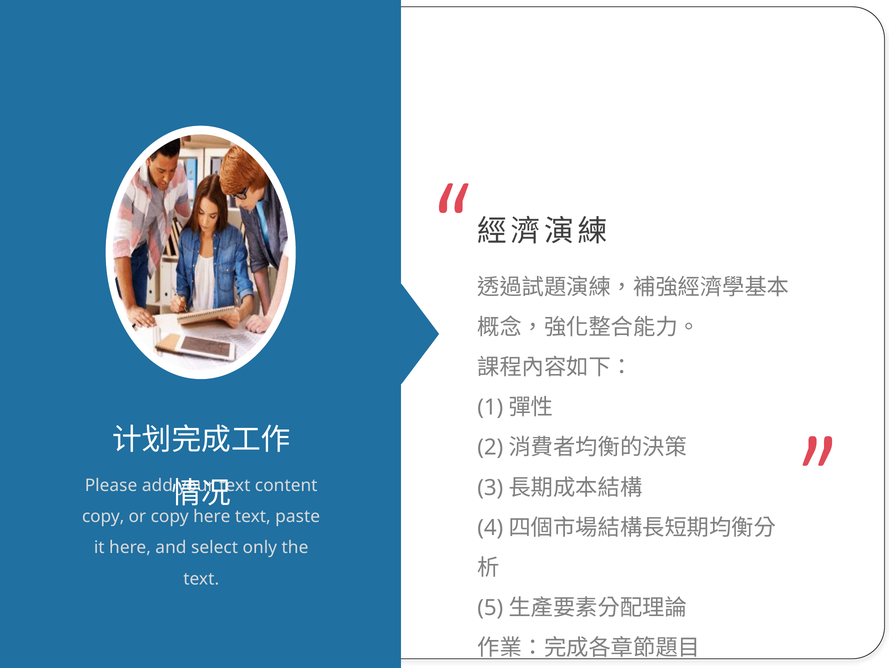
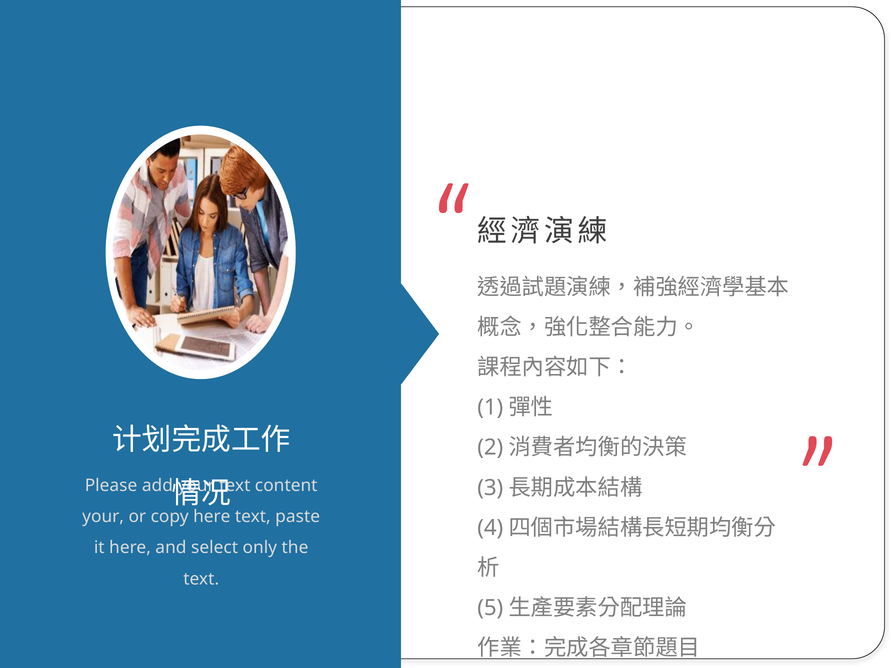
copy at (103, 517): copy -> your
